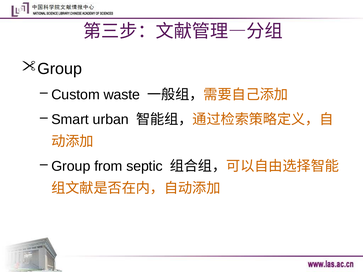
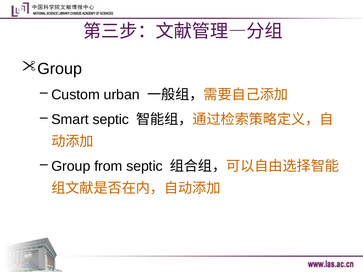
waste: waste -> urban
Smart urban: urban -> septic
